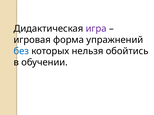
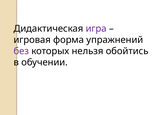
без colour: blue -> purple
